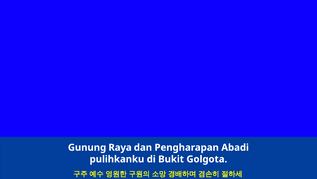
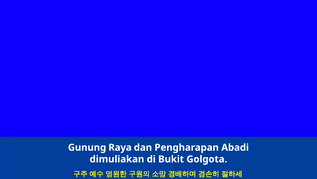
pulihkanku: pulihkanku -> dimuliakan
